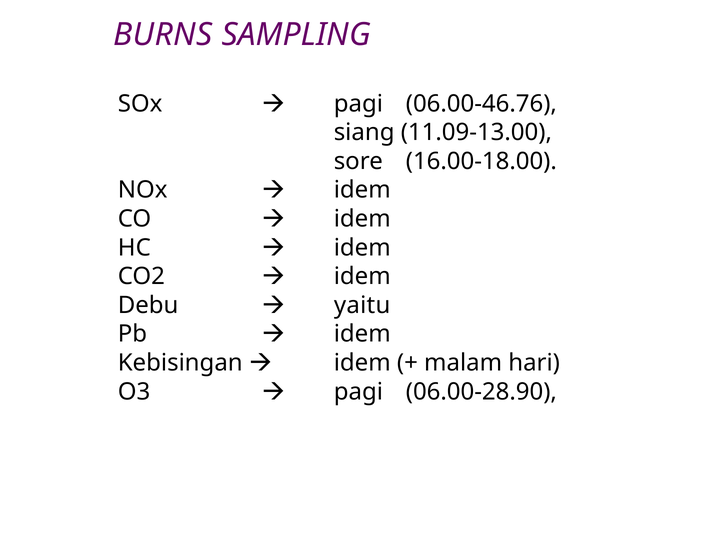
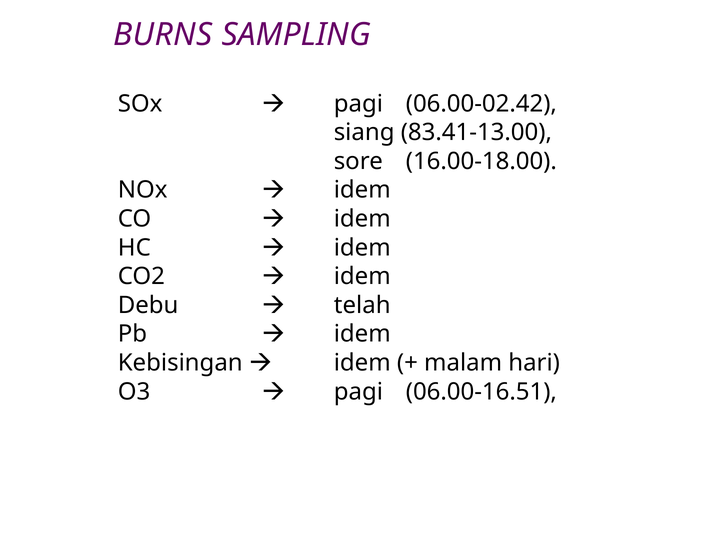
06.00-46.76: 06.00-46.76 -> 06.00-02.42
11.09-13.00: 11.09-13.00 -> 83.41-13.00
yaitu: yaitu -> telah
06.00-28.90: 06.00-28.90 -> 06.00-16.51
